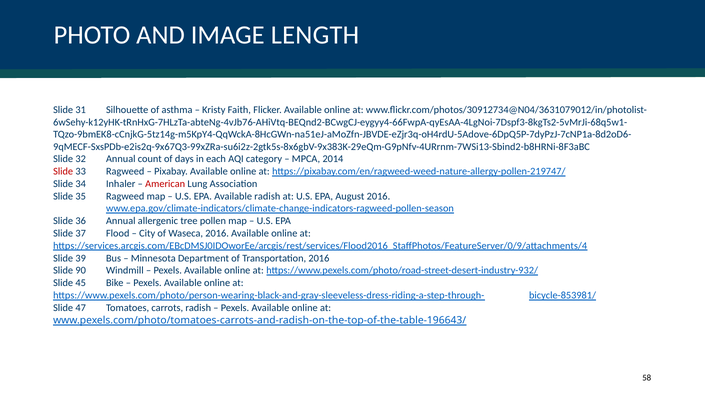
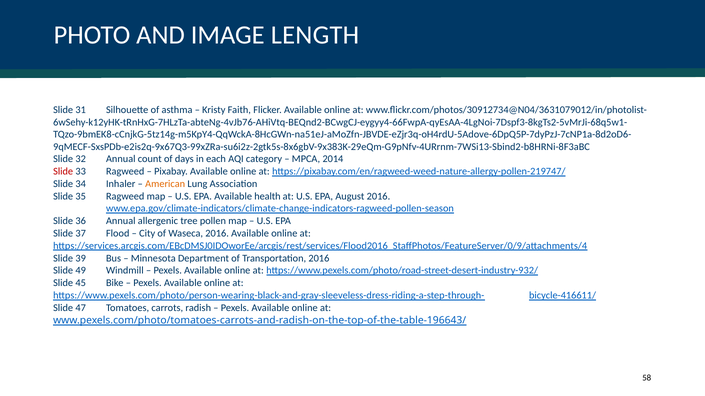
American colour: red -> orange
Available radish: radish -> health
90: 90 -> 49
bicycle-853981/: bicycle-853981/ -> bicycle-416611/
